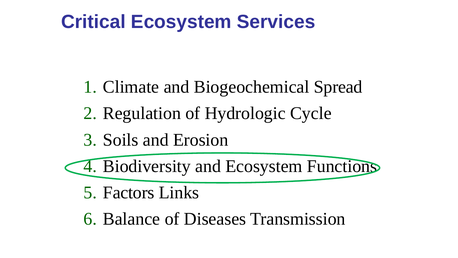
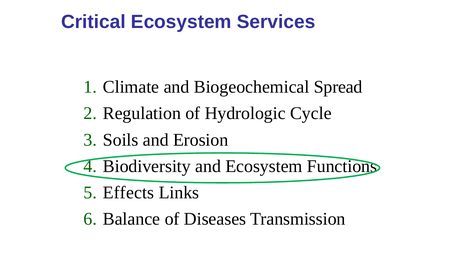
Factors: Factors -> Effects
